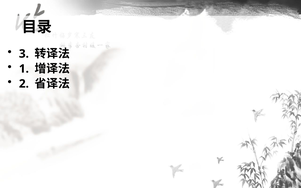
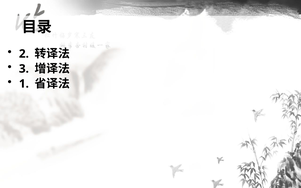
3: 3 -> 2
1: 1 -> 3
2: 2 -> 1
